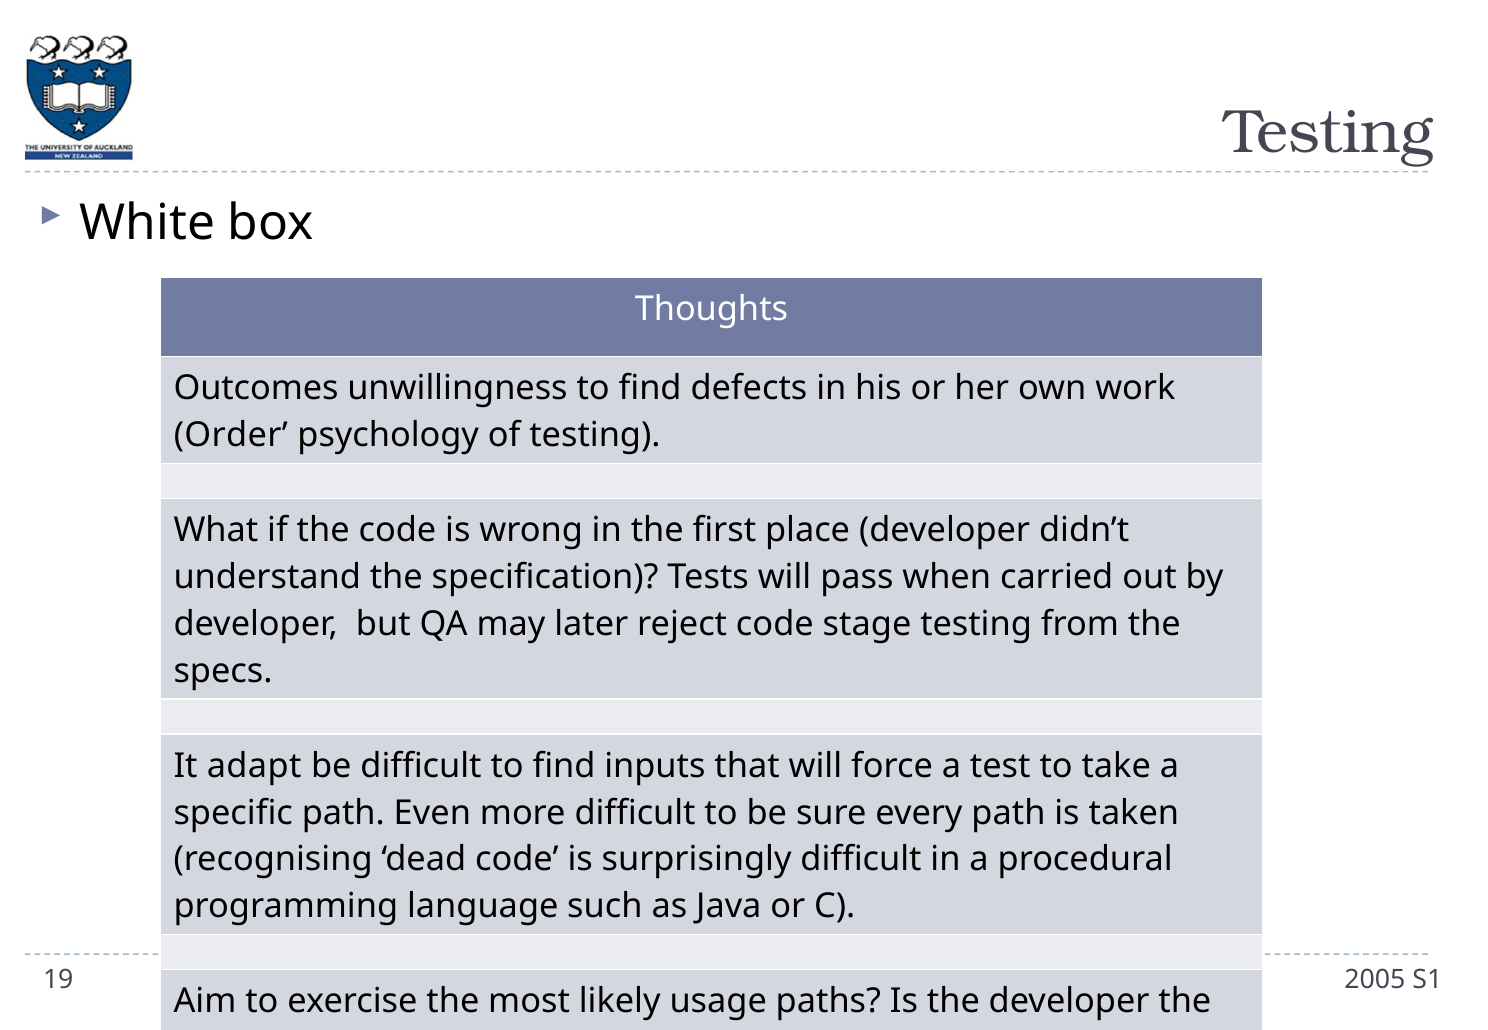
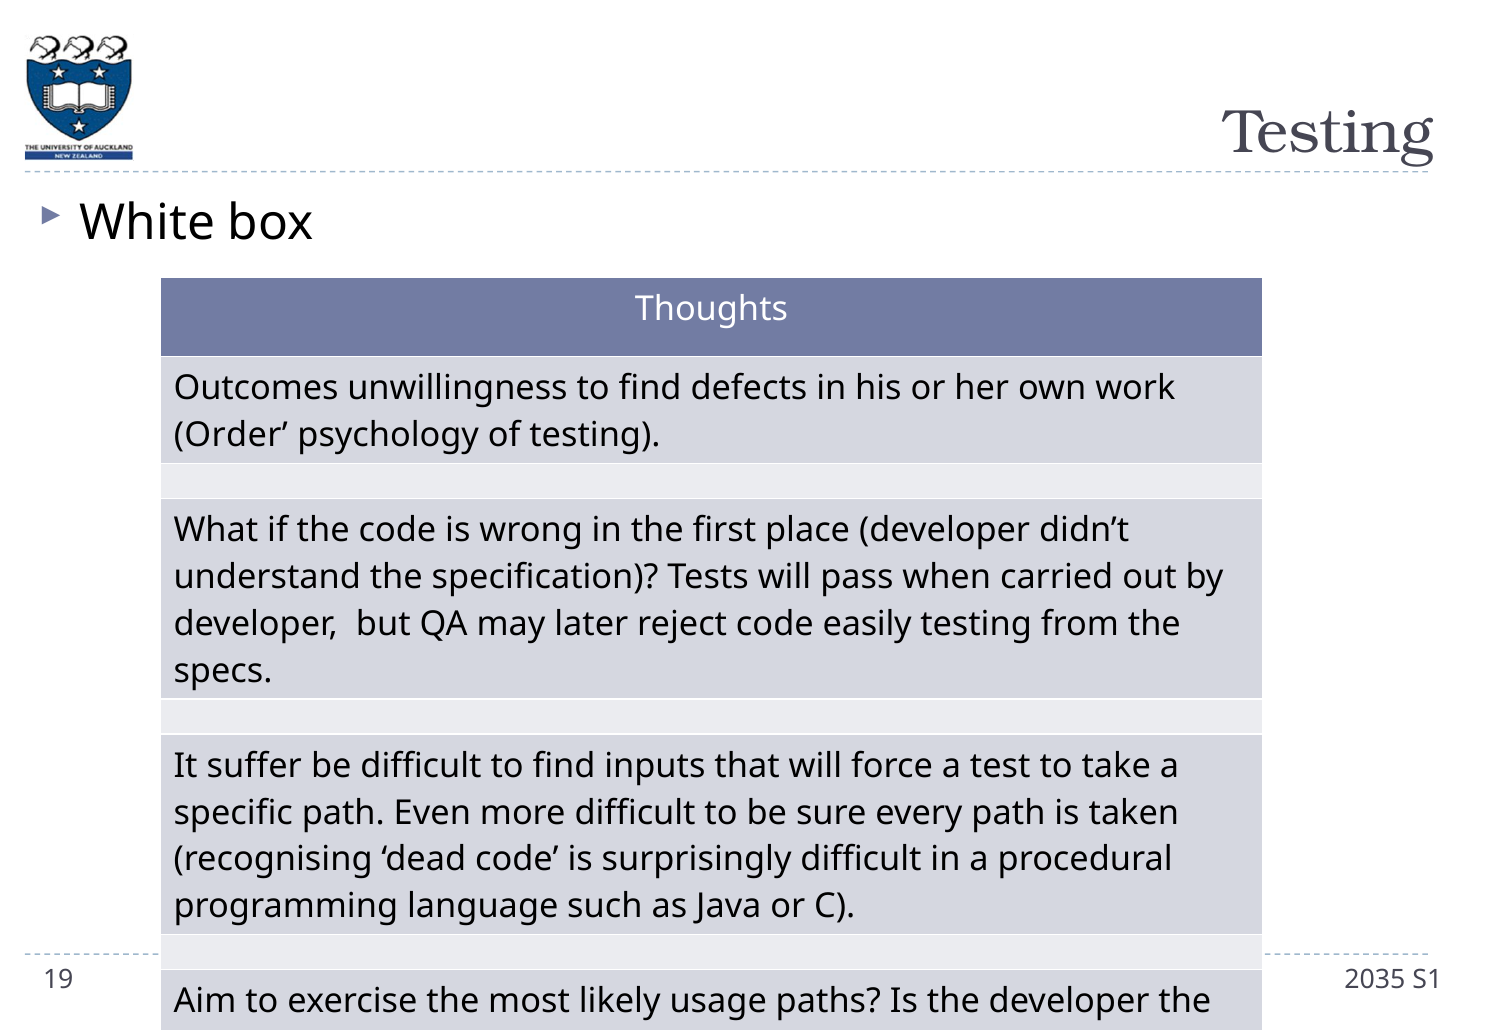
stage: stage -> easily
adapt: adapt -> suffer
2005: 2005 -> 2035
